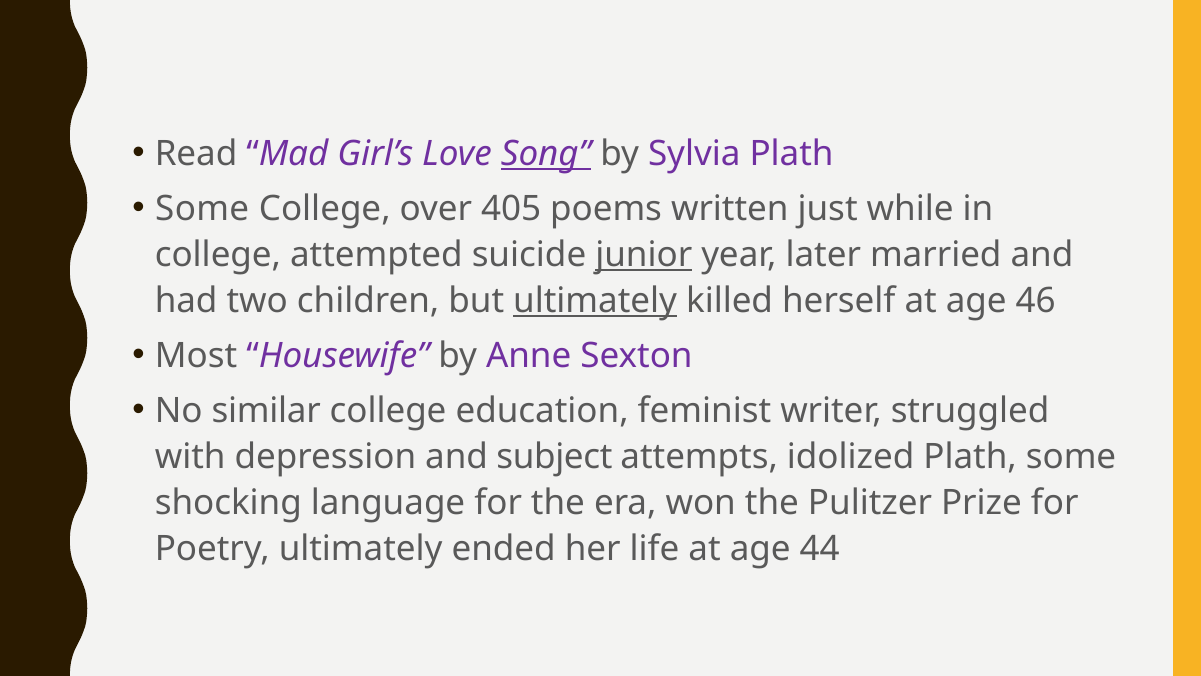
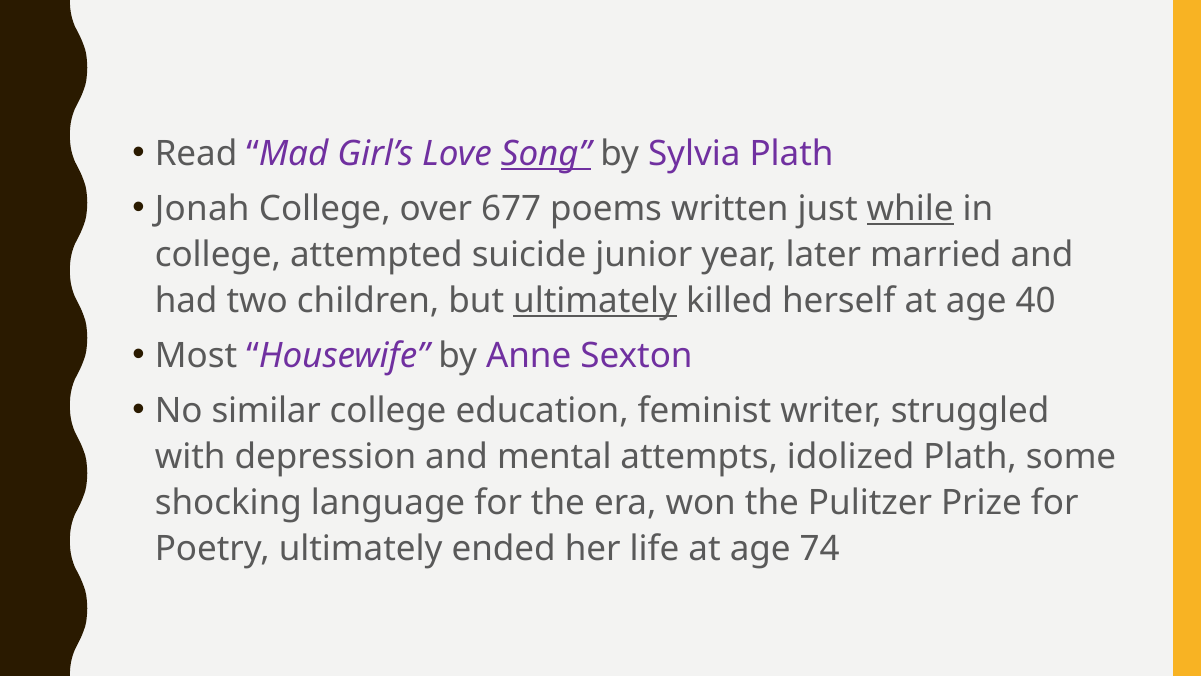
Some at (202, 208): Some -> Jonah
405: 405 -> 677
while underline: none -> present
junior underline: present -> none
46: 46 -> 40
subject: subject -> mental
44: 44 -> 74
